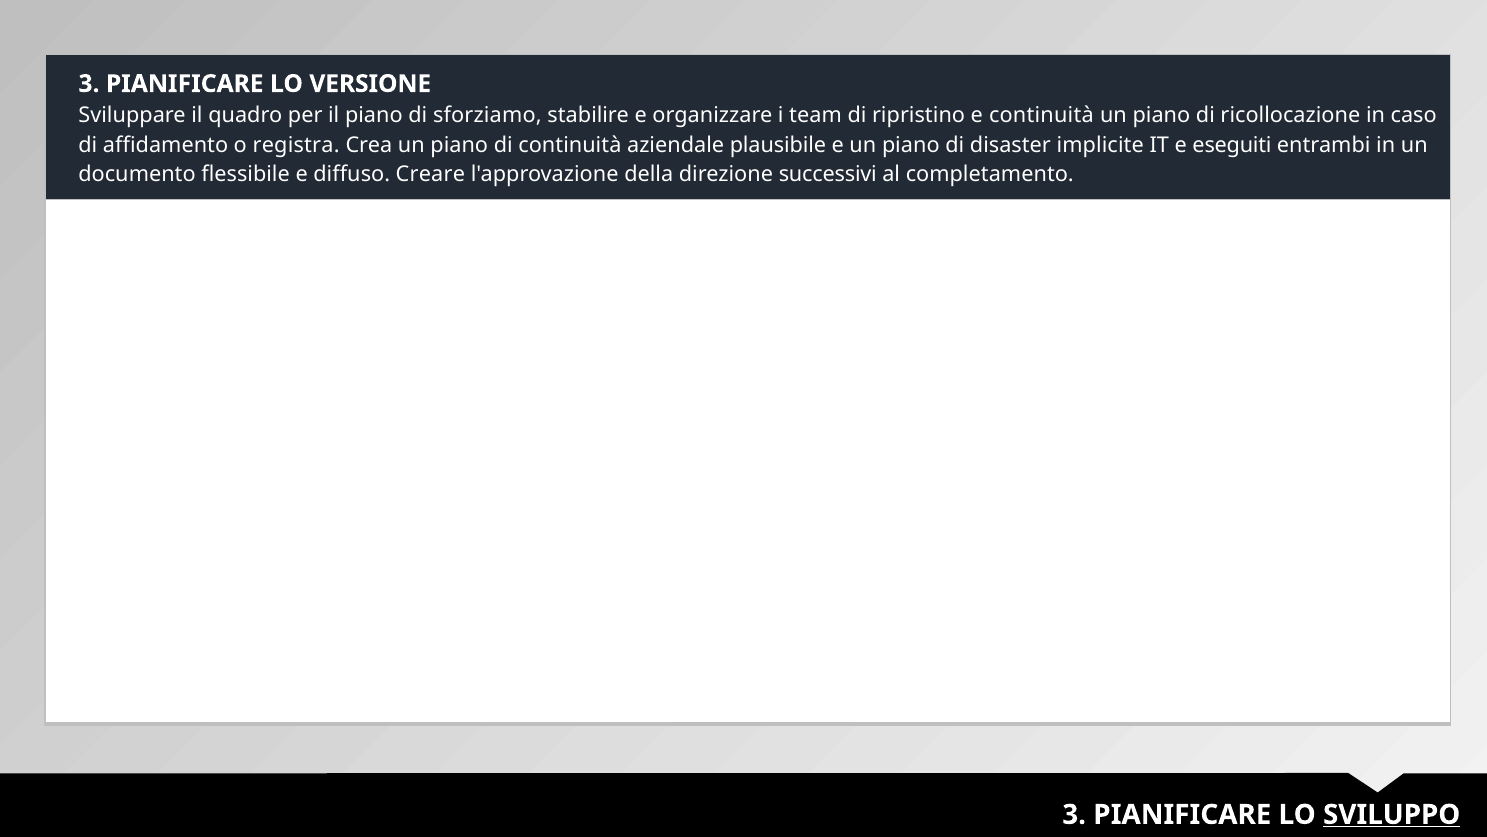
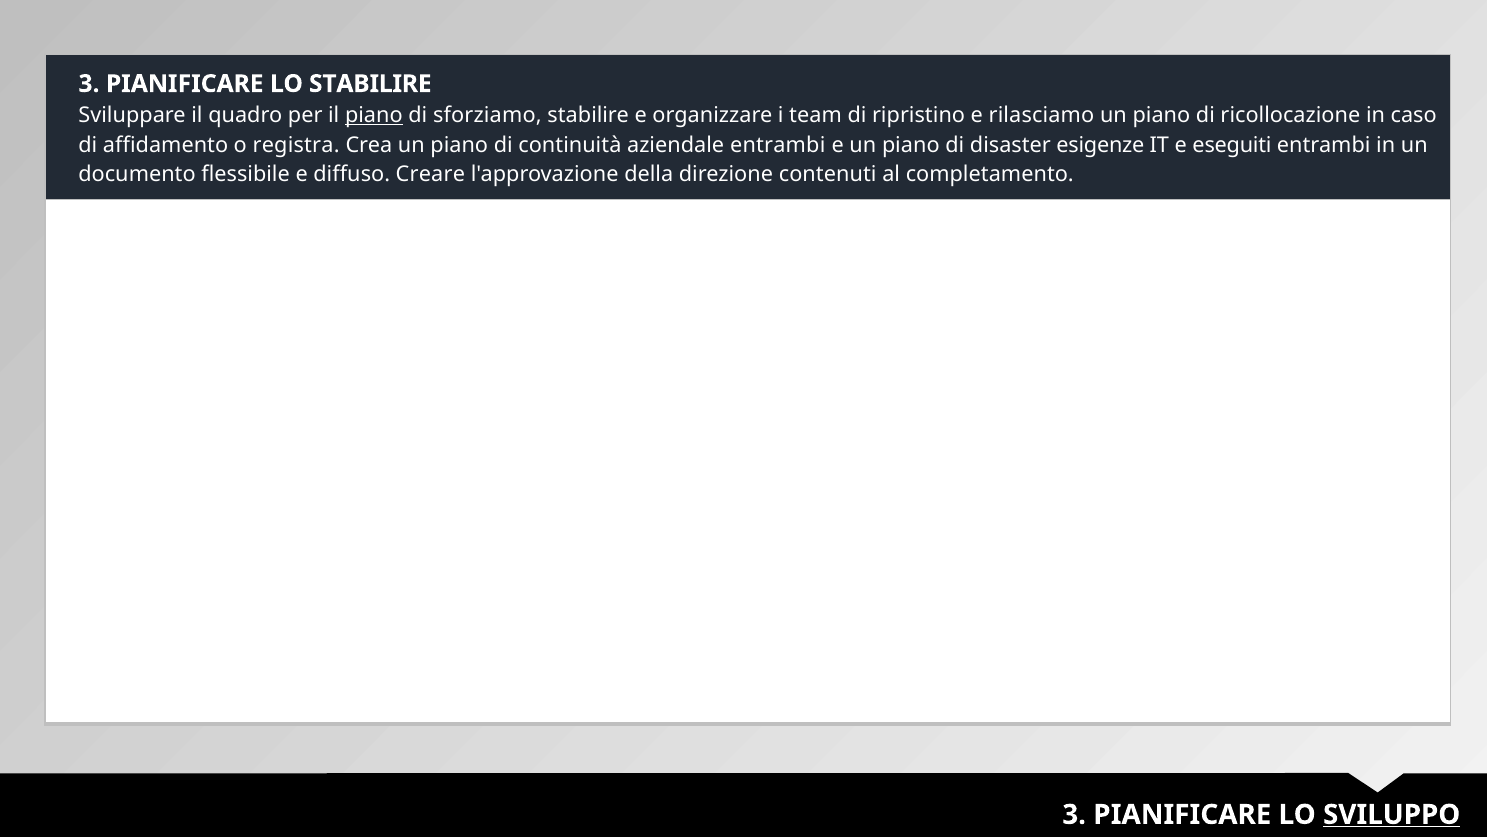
LO VERSIONE: VERSIONE -> STABILIRE
piano at (374, 115) underline: none -> present
e continuità: continuità -> rilasciamo
aziendale plausibile: plausibile -> entrambi
implicite: implicite -> esigenze
successivi: successivi -> contenuti
